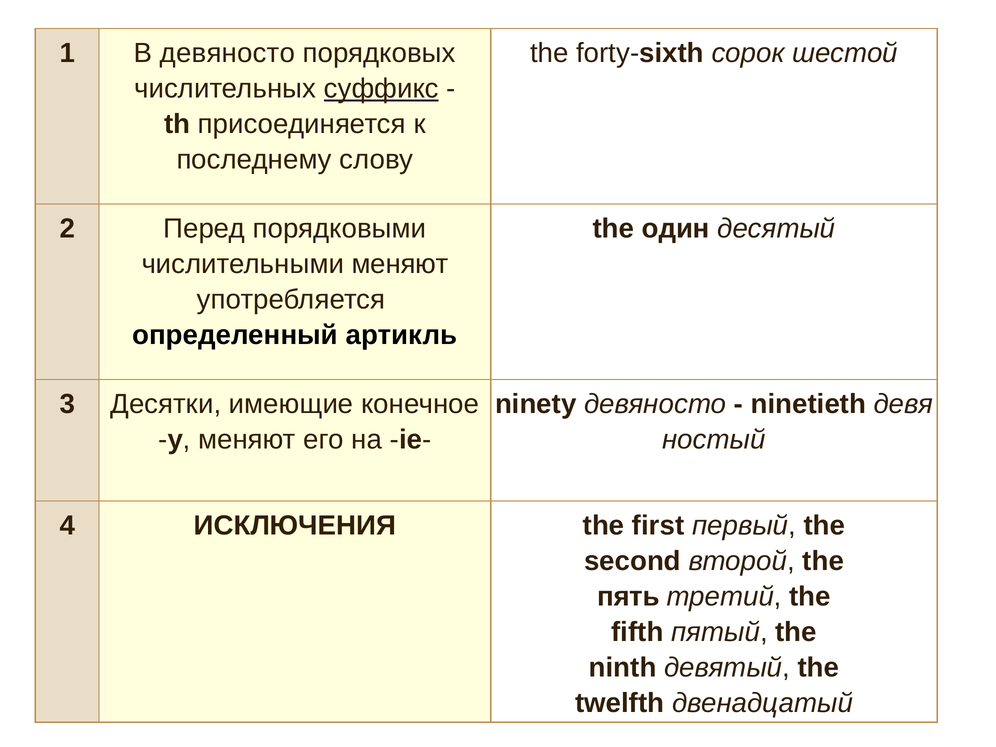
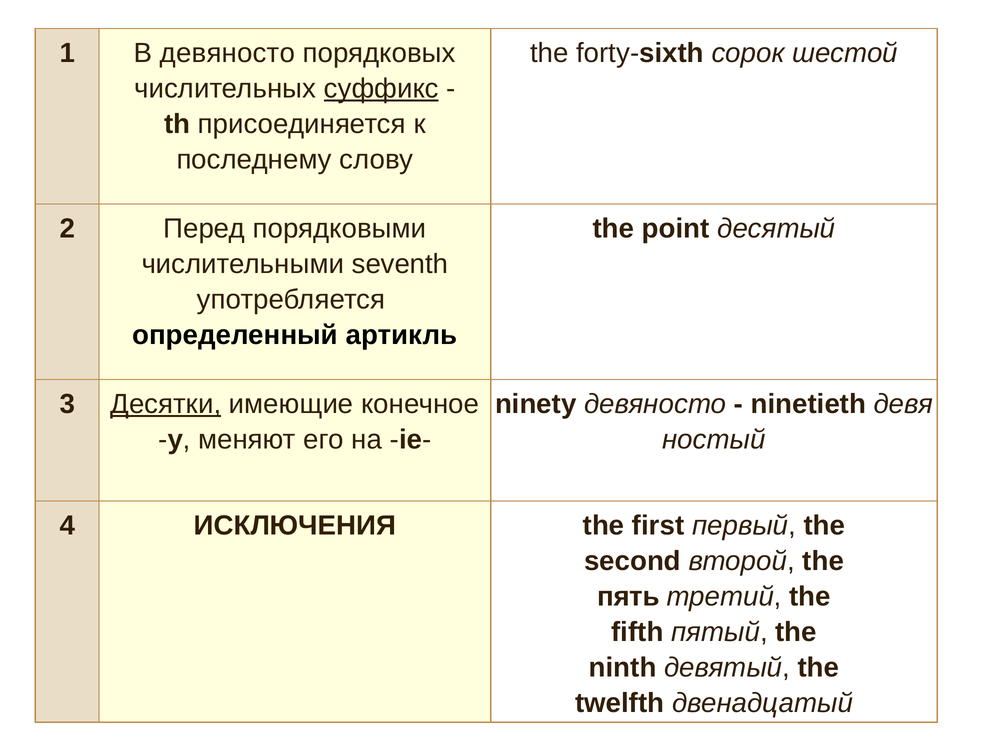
один: один -> point
числительными меняют: меняют -> seventh
Десятки underline: none -> present
